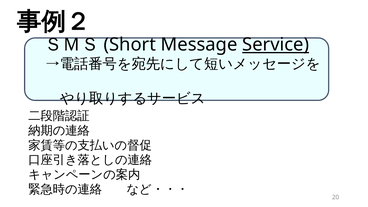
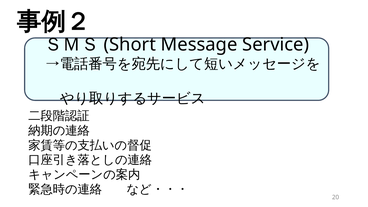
Service underline: present -> none
